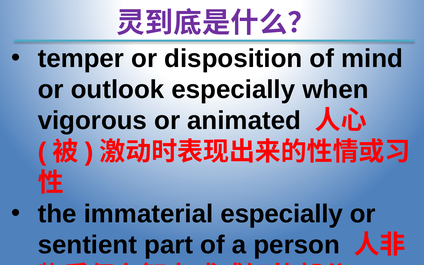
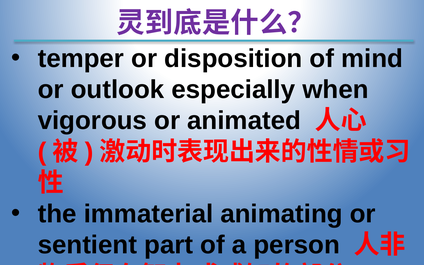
immaterial especially: especially -> animating
